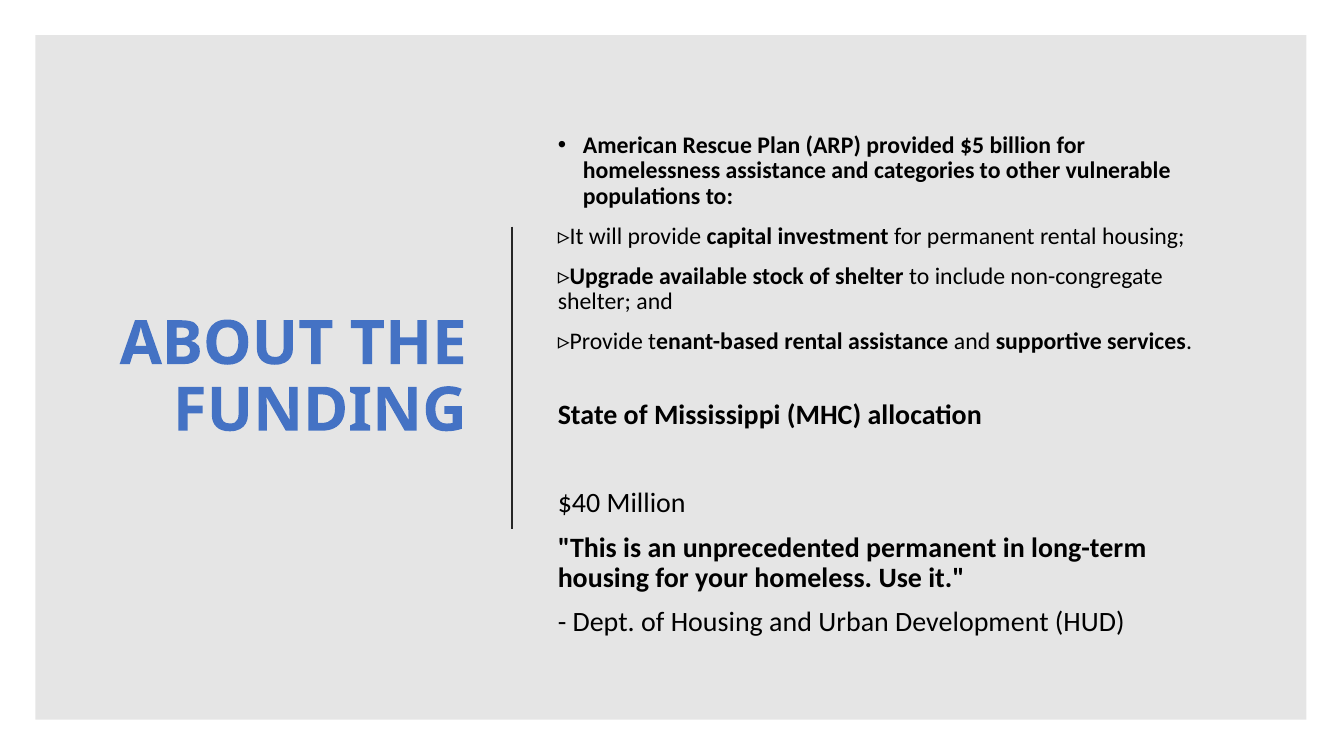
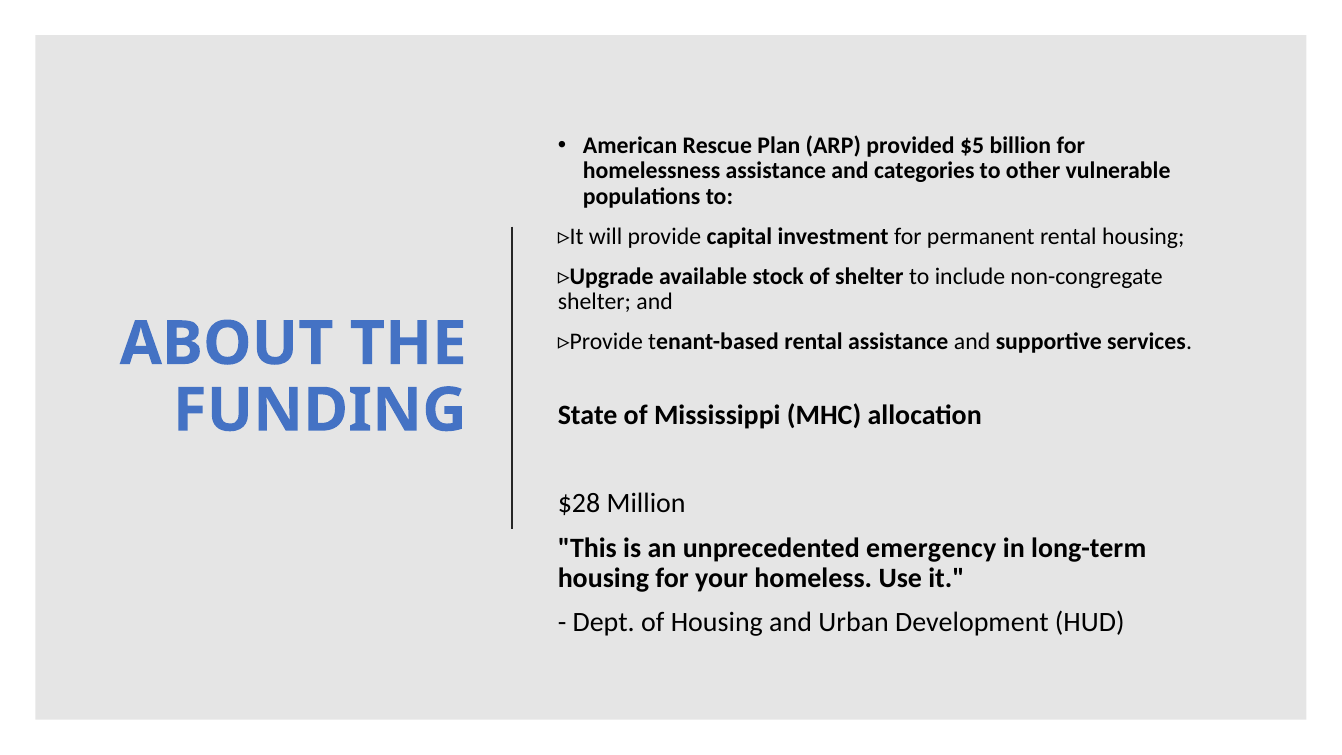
$40: $40 -> $28
unprecedented permanent: permanent -> emergency
